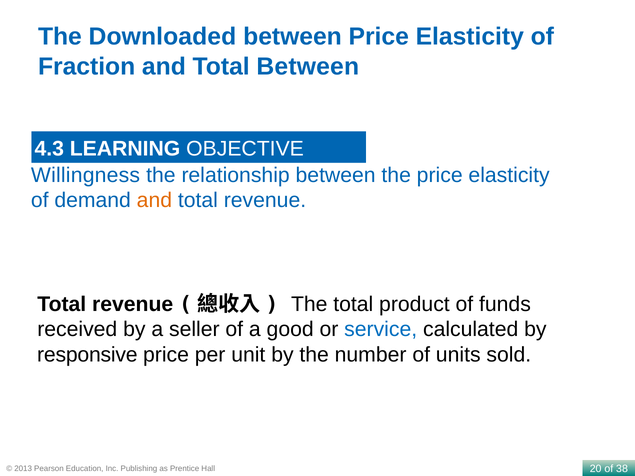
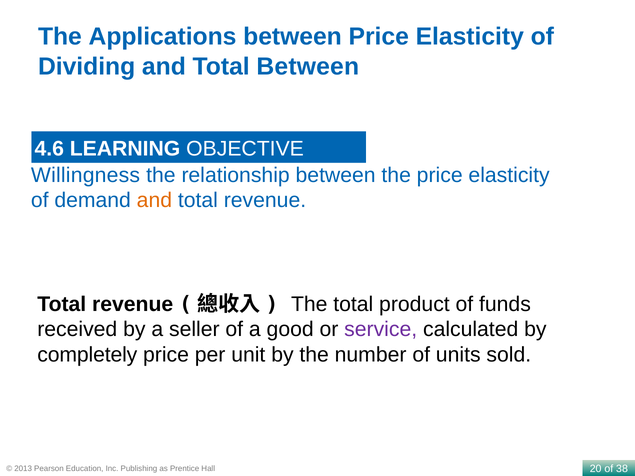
Downloaded: Downloaded -> Applications
Fraction: Fraction -> Dividing
4.3: 4.3 -> 4.6
service colour: blue -> purple
responsive: responsive -> completely
